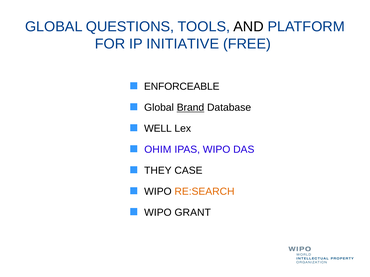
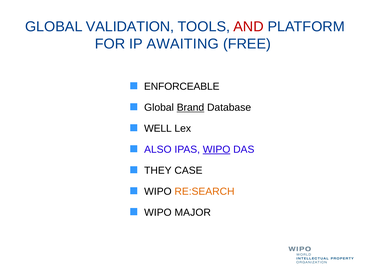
QUESTIONS: QUESTIONS -> VALIDATION
AND colour: black -> red
INITIATIVE: INITIATIVE -> AWAITING
OHIM: OHIM -> ALSO
WIPO at (217, 150) underline: none -> present
GRANT: GRANT -> MAJOR
